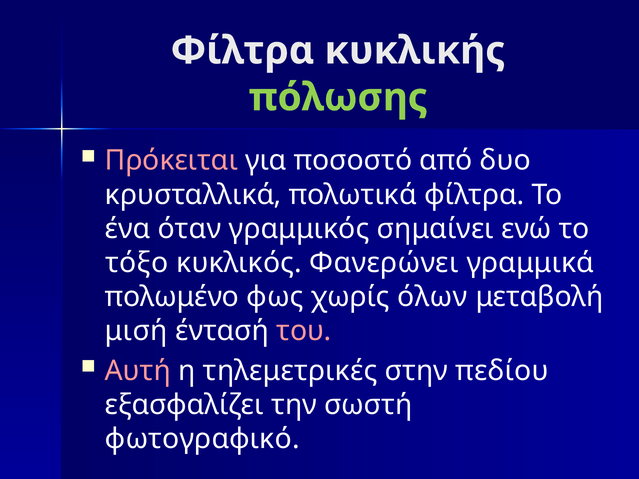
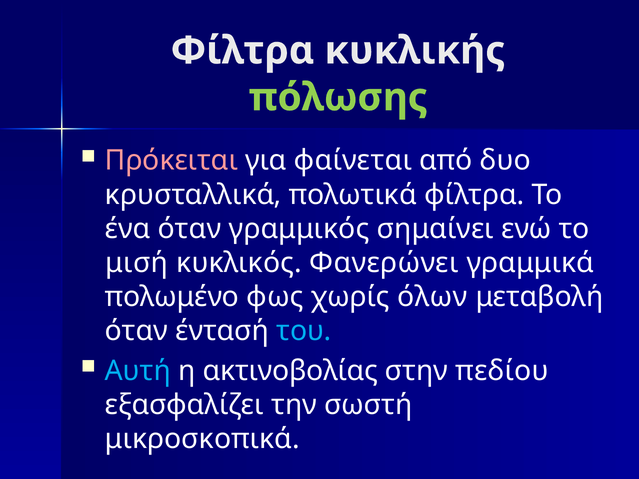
ποσοστό: ποσοστό -> φαίνεται
τόξο: τόξο -> μισή
μισή at (136, 331): μισή -> όταν
του colour: pink -> light blue
Αυτή colour: pink -> light blue
τηλεμετρικές: τηλεμετρικές -> ακτινοβολίας
φωτογραφικό: φωτογραφικό -> μικροσκοπικά
